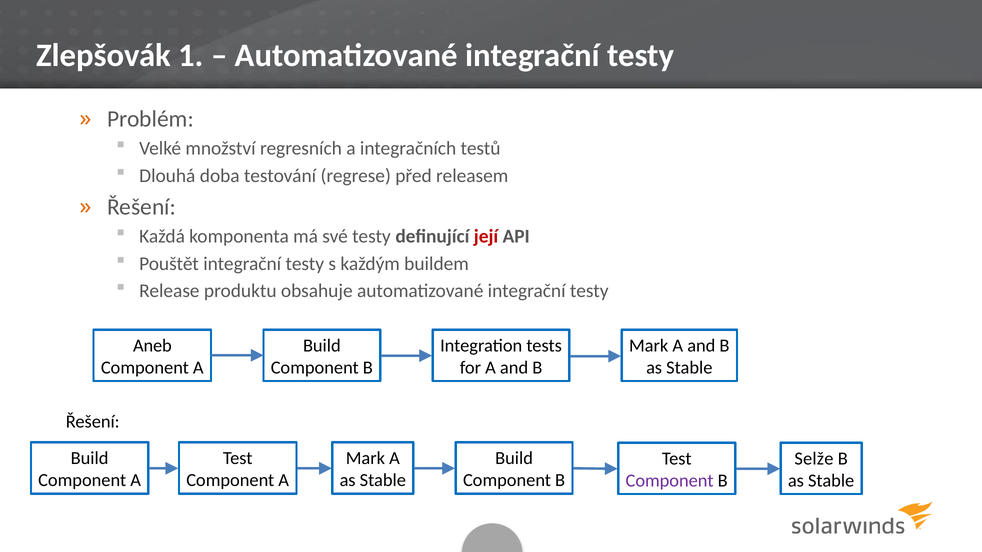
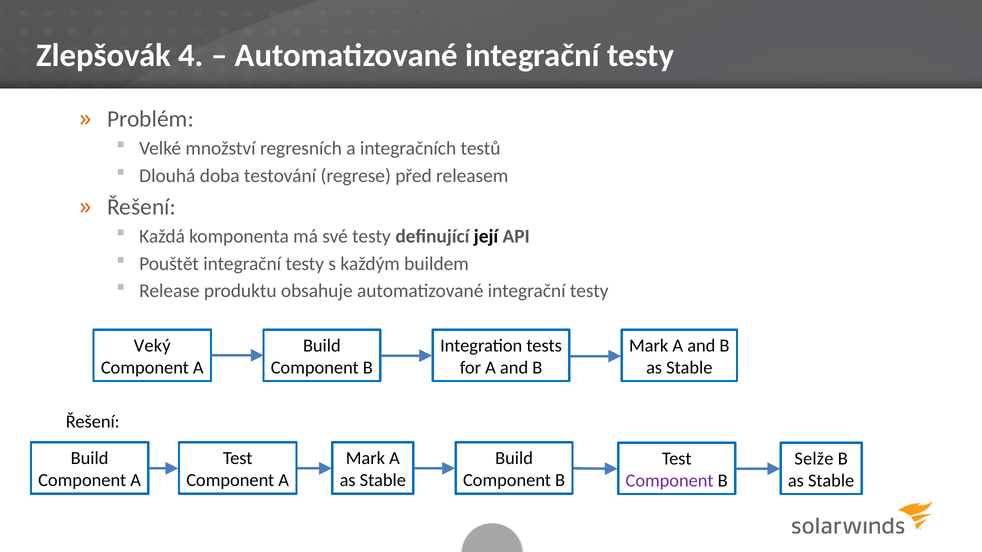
1: 1 -> 4
její colour: red -> black
Aneb: Aneb -> Veký
